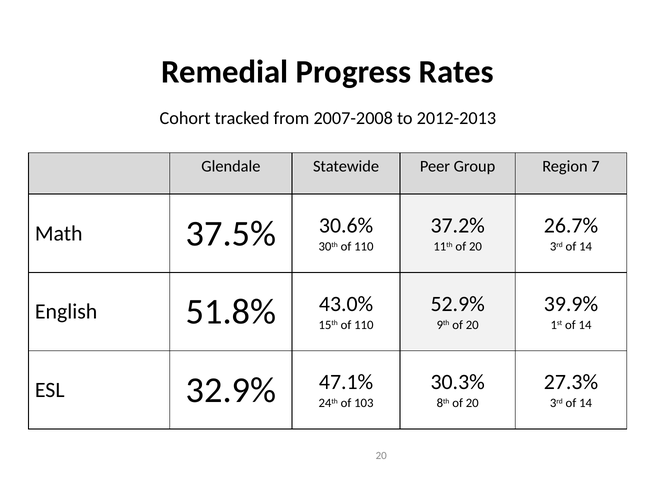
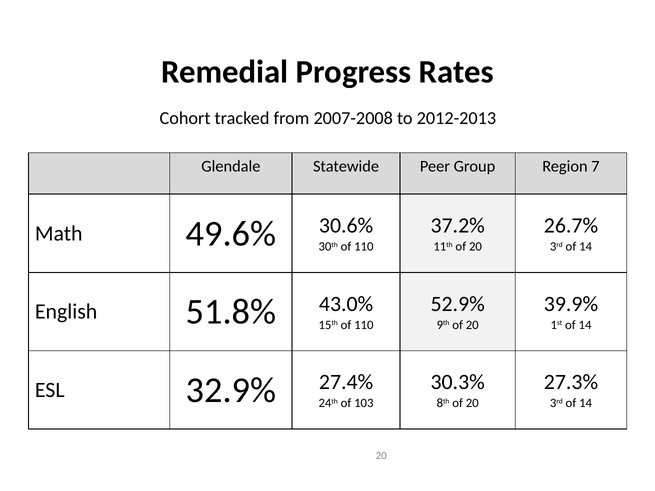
37.5%: 37.5% -> 49.6%
47.1%: 47.1% -> 27.4%
